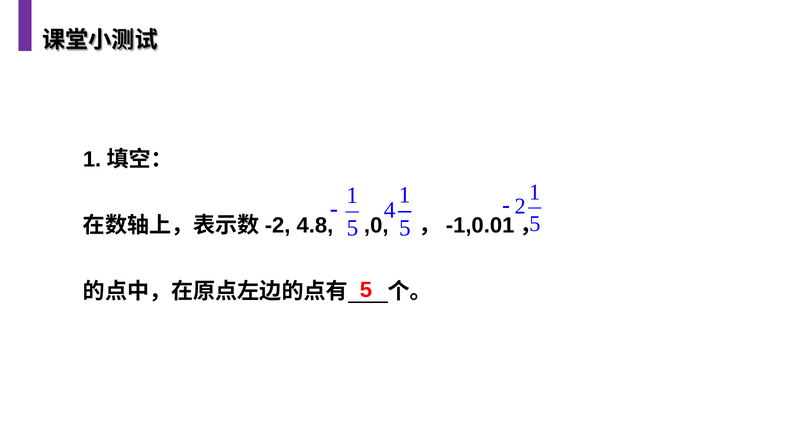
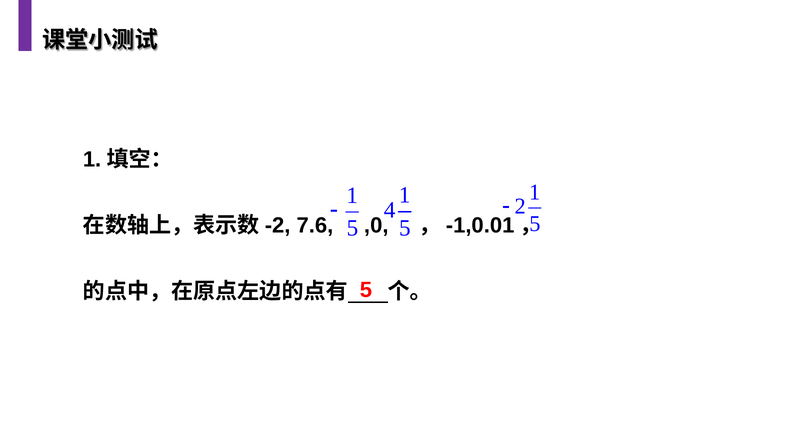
4.8: 4.8 -> 7.6
